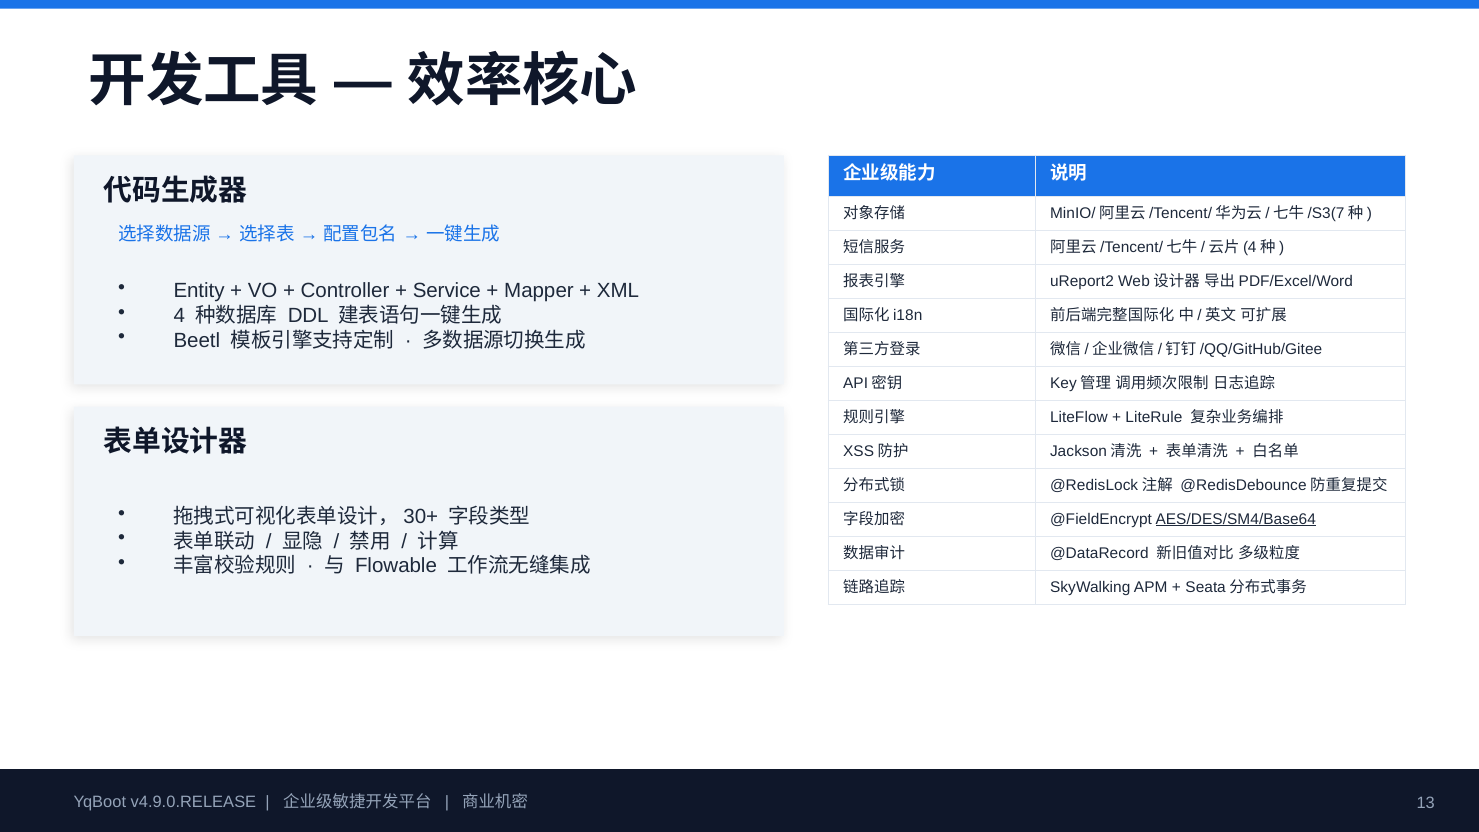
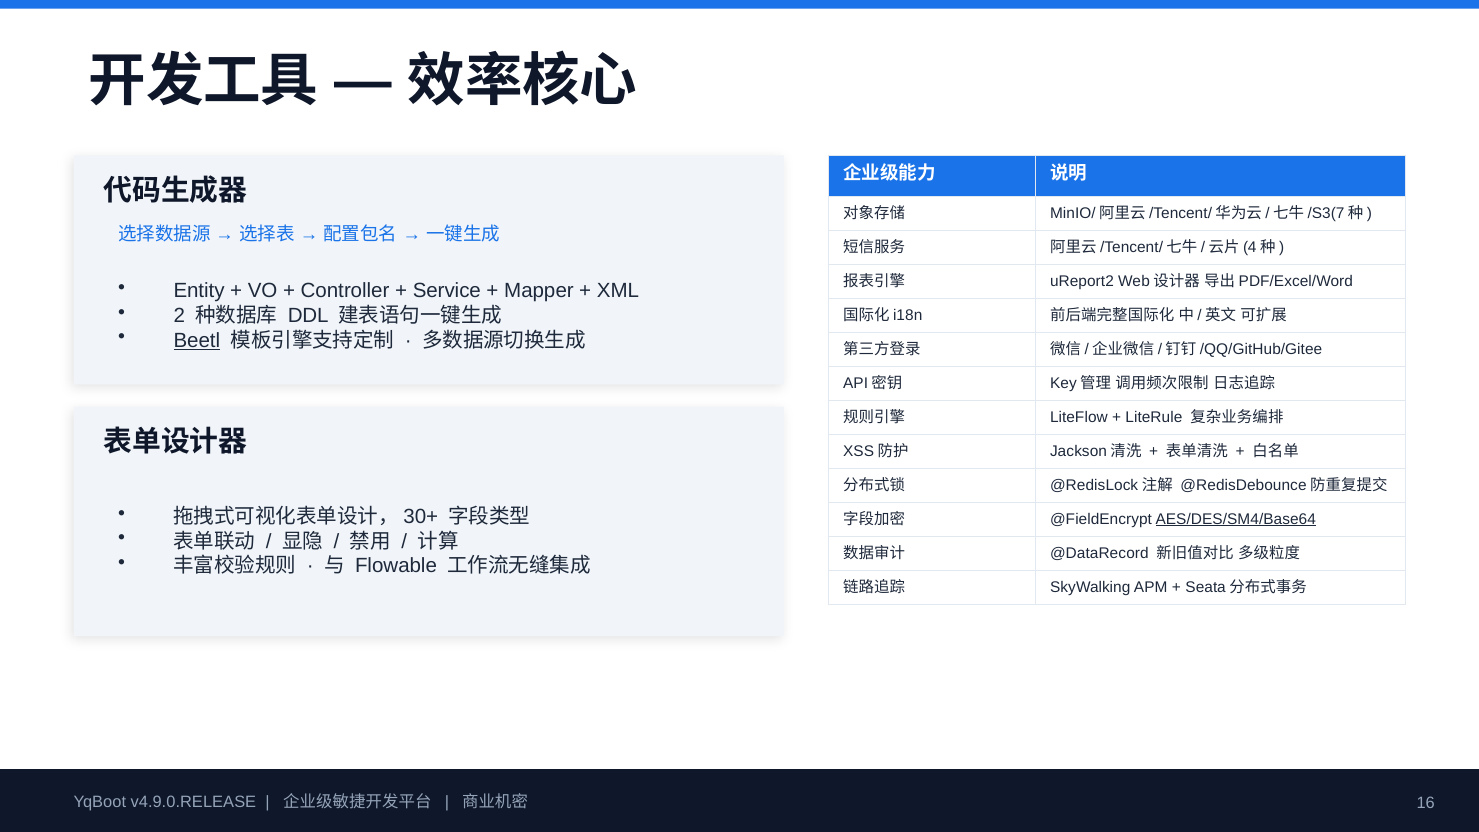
4: 4 -> 2
Beetl underline: none -> present
13: 13 -> 16
